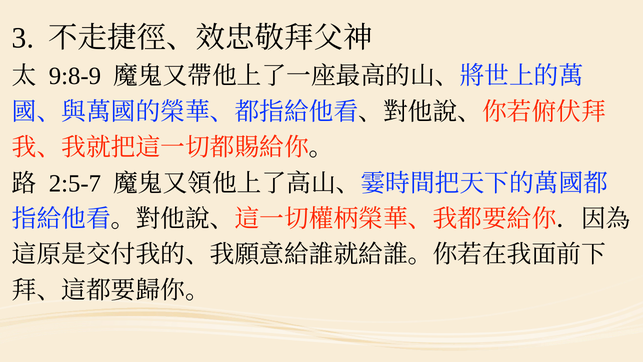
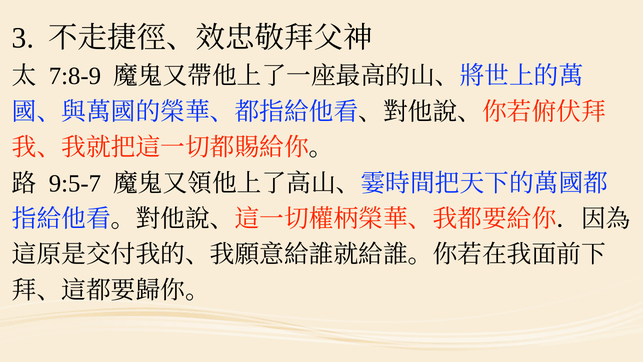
9:8-9: 9:8-9 -> 7:8-9
2:5-7: 2:5-7 -> 9:5-7
